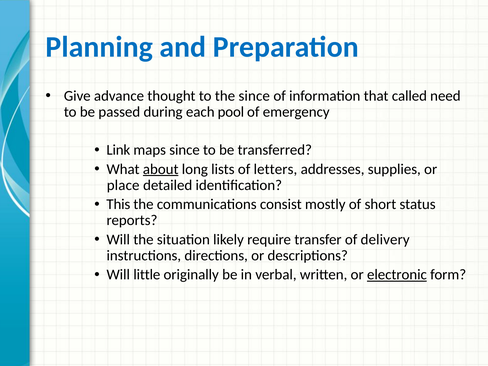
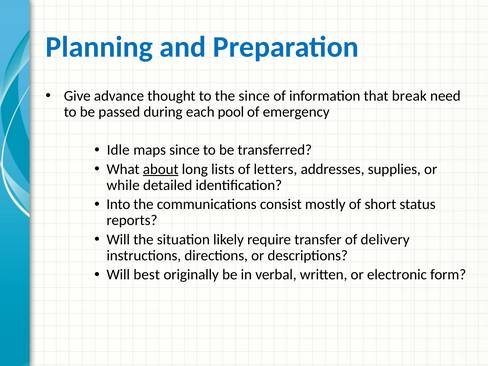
called: called -> break
Link: Link -> Idle
place: place -> while
This: This -> Into
little: little -> best
electronic underline: present -> none
